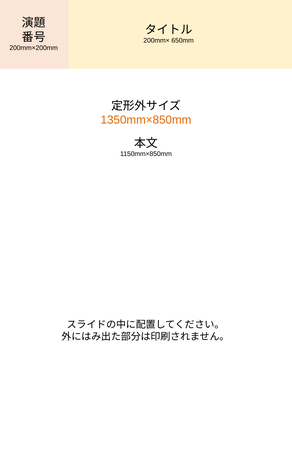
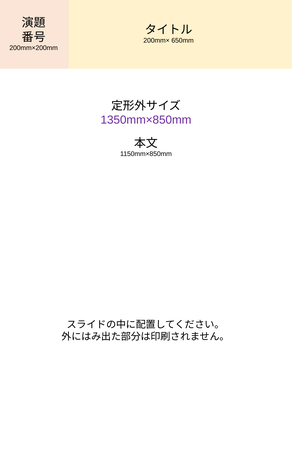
1350mm×850mm colour: orange -> purple
